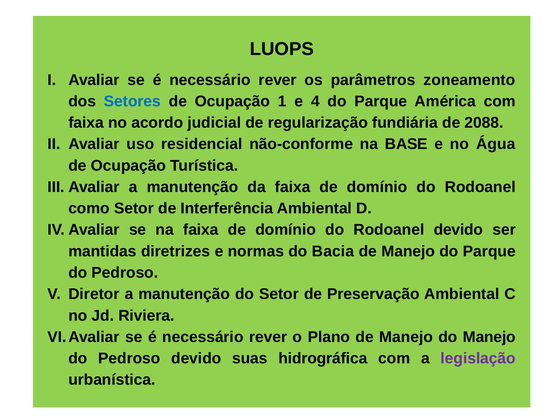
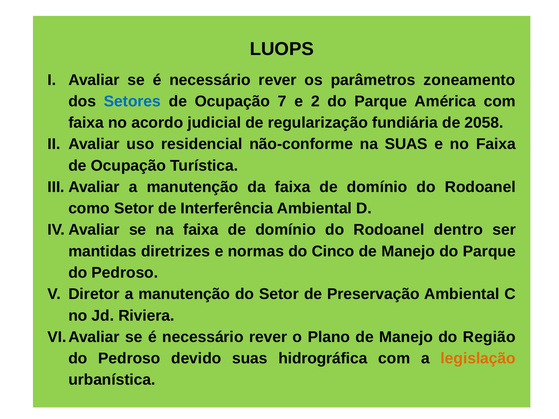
1: 1 -> 7
4: 4 -> 2
2088: 2088 -> 2058
na BASE: BASE -> SUAS
no Água: Água -> Faixa
Rodoanel devido: devido -> dentro
Bacia: Bacia -> Cinco
do Manejo: Manejo -> Região
legislação colour: purple -> orange
